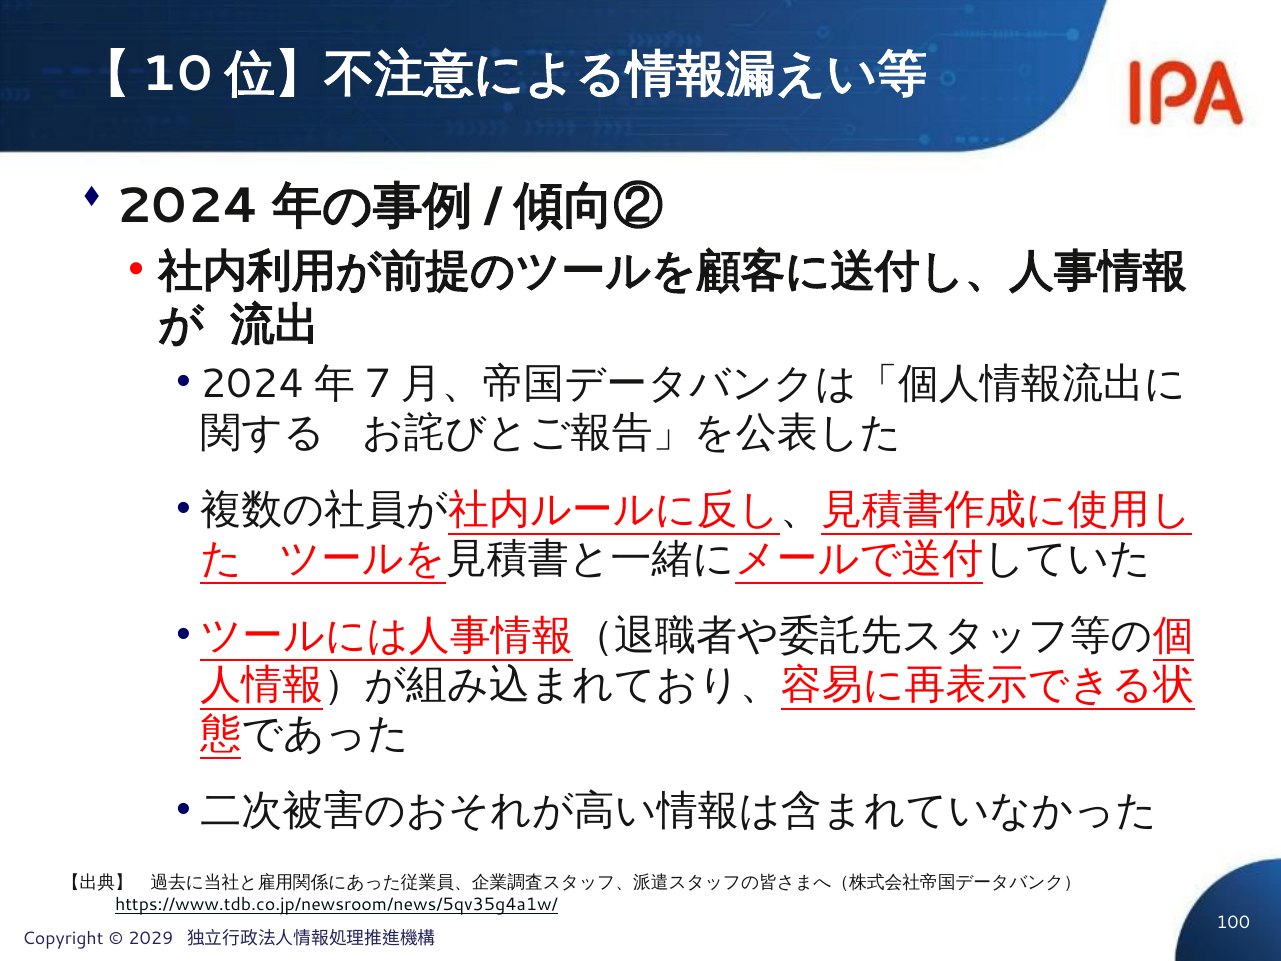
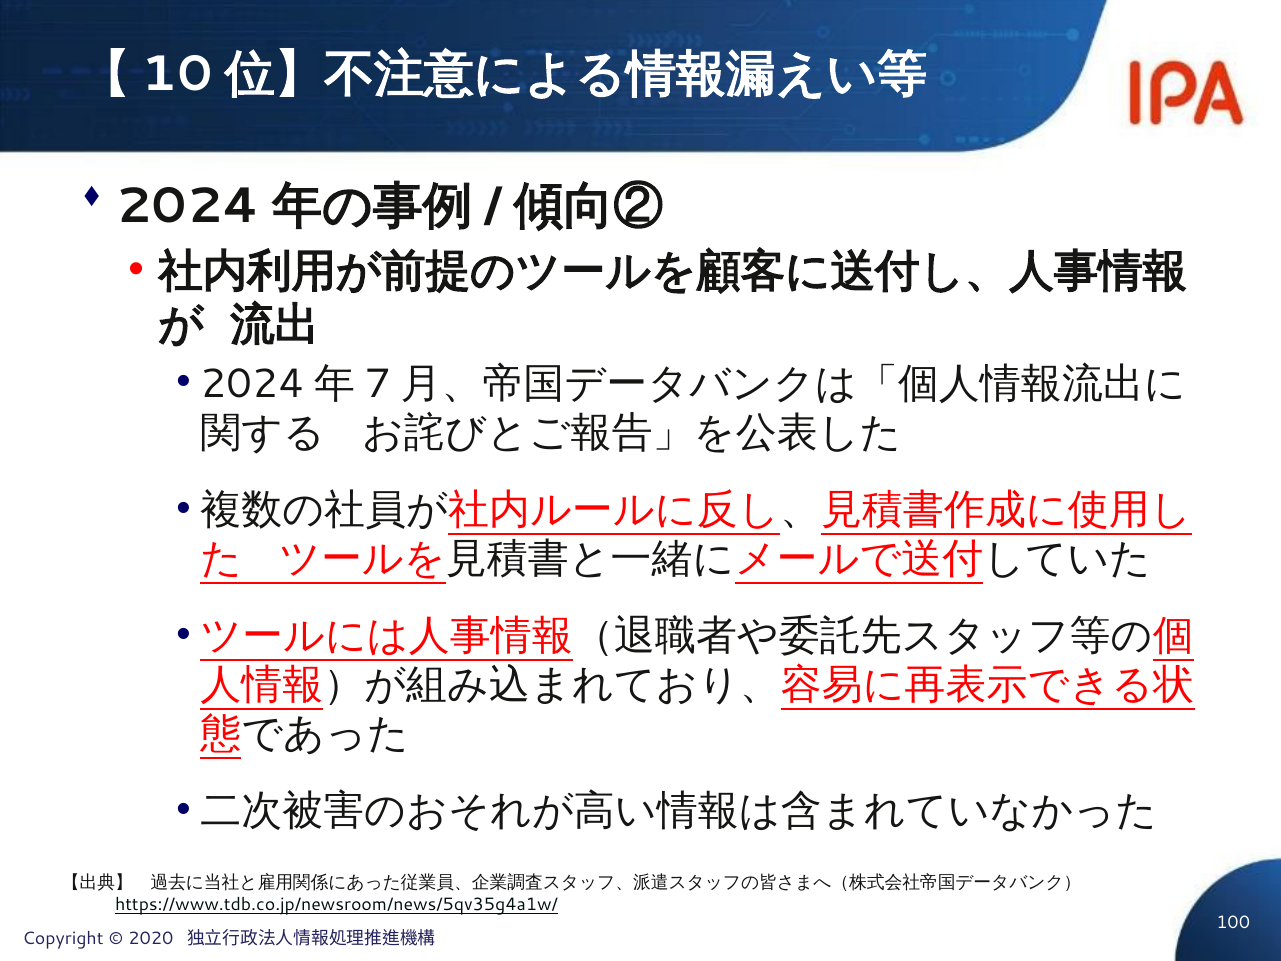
2029: 2029 -> 2020
